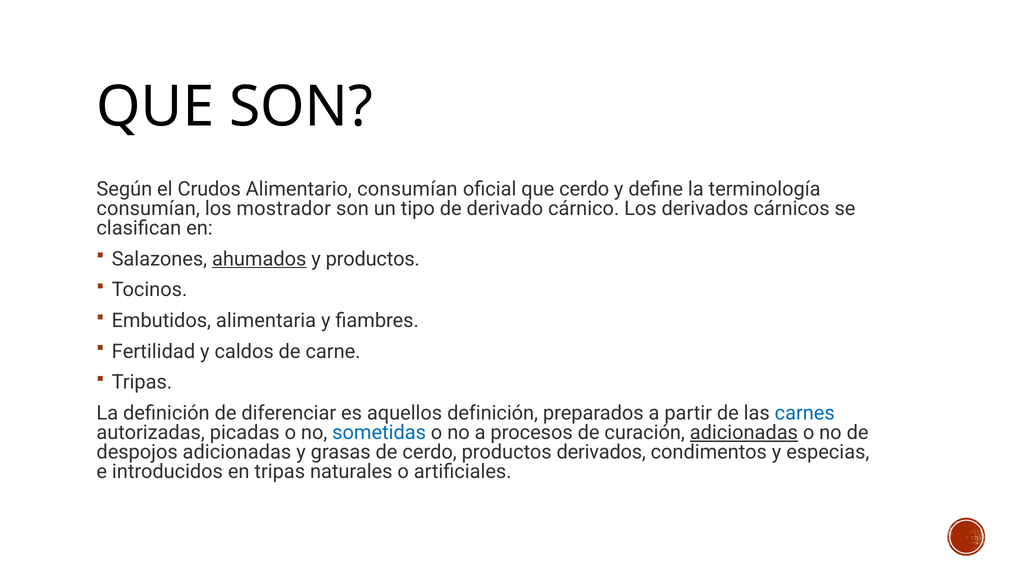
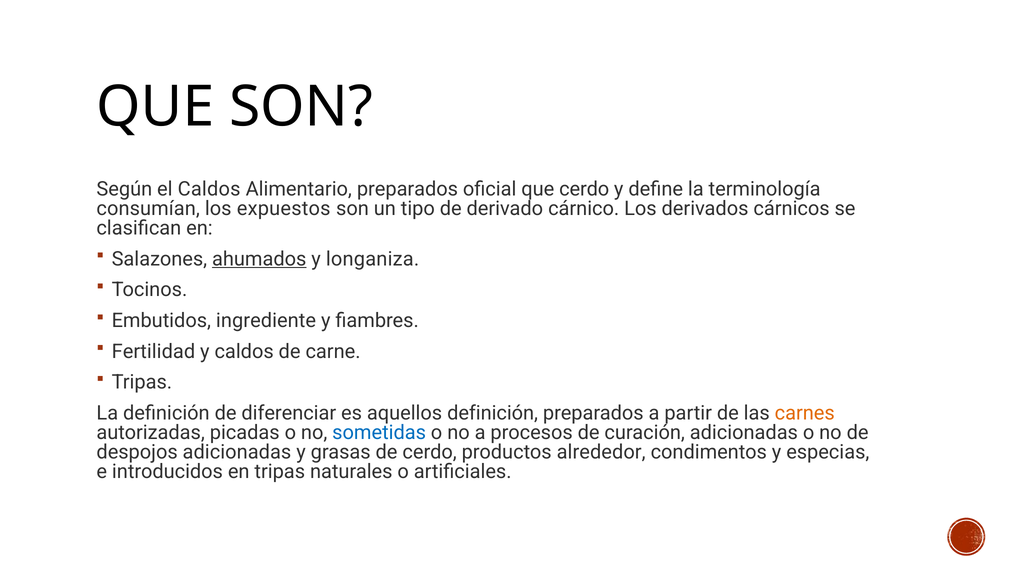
el Crudos: Crudos -> Caldos
Alimentario consumían: consumían -> preparados
mostrador: mostrador -> expuestos
y productos: productos -> longaniza
alimentaria: alimentaria -> ingrediente
carnes colour: blue -> orange
adicionadas at (744, 432) underline: present -> none
productos derivados: derivados -> alrededor
